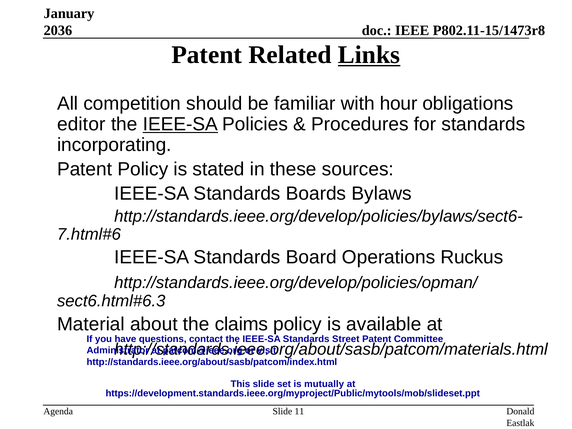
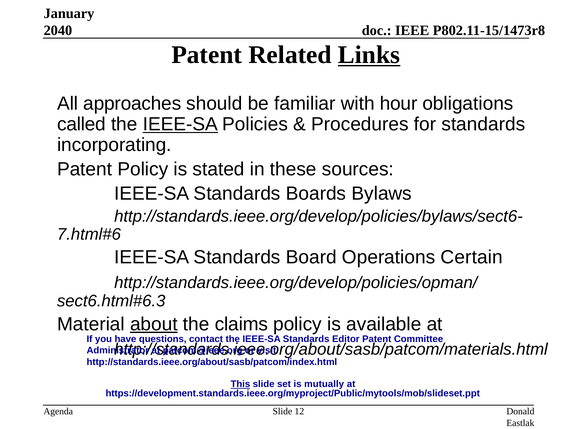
2036: 2036 -> 2040
competition: competition -> approaches
editor: editor -> called
Ruckus: Ruckus -> Certain
about underline: none -> present
Street: Street -> Editor
This underline: none -> present
11: 11 -> 12
